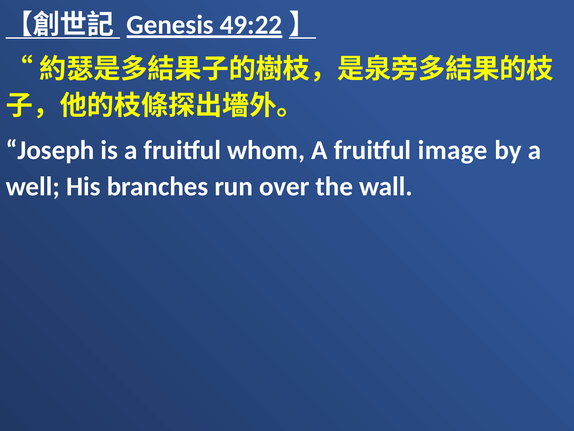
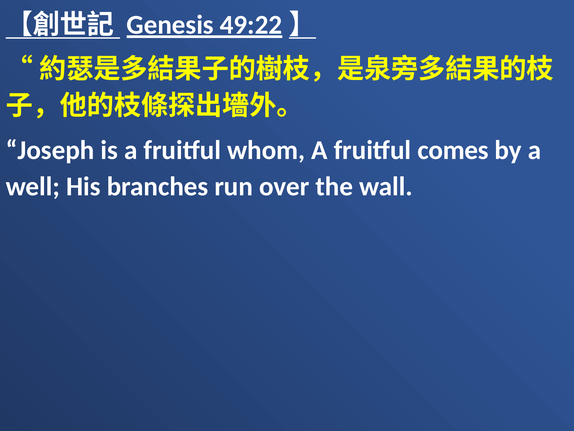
image: image -> comes
